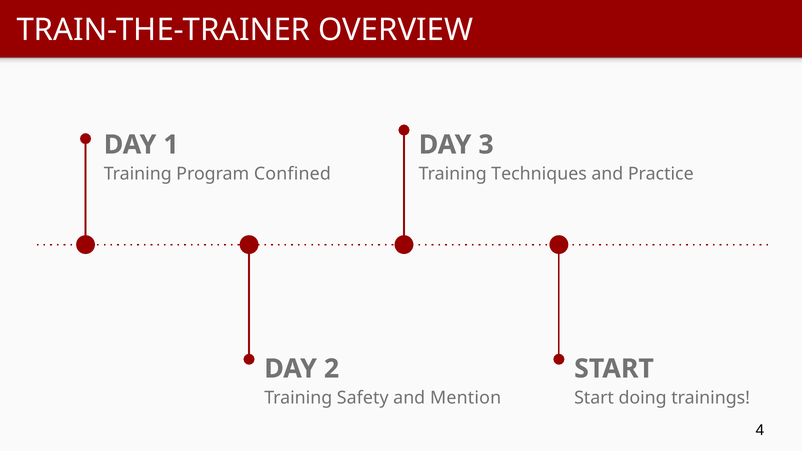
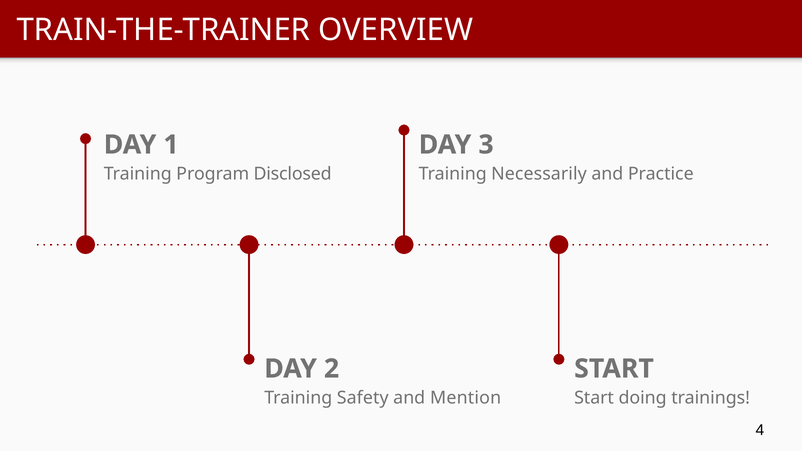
Confined: Confined -> Disclosed
Techniques: Techniques -> Necessarily
